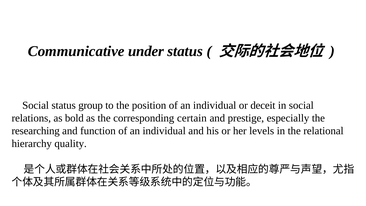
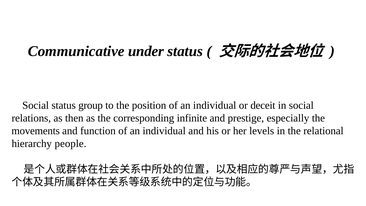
bold: bold -> then
certain: certain -> infinite
researching: researching -> movements
quality: quality -> people
